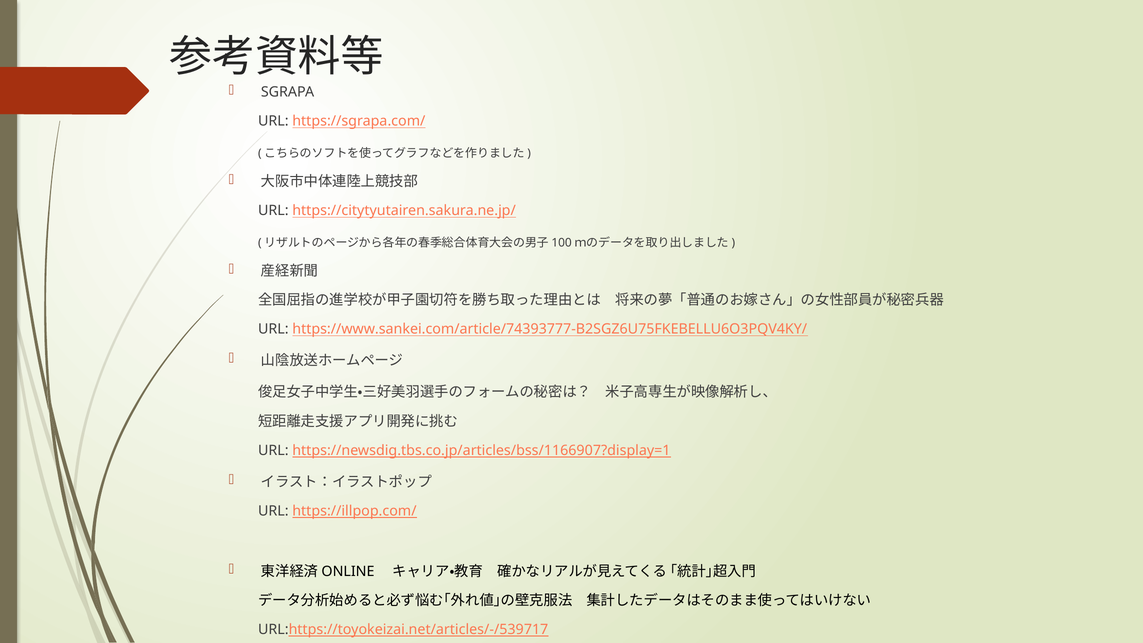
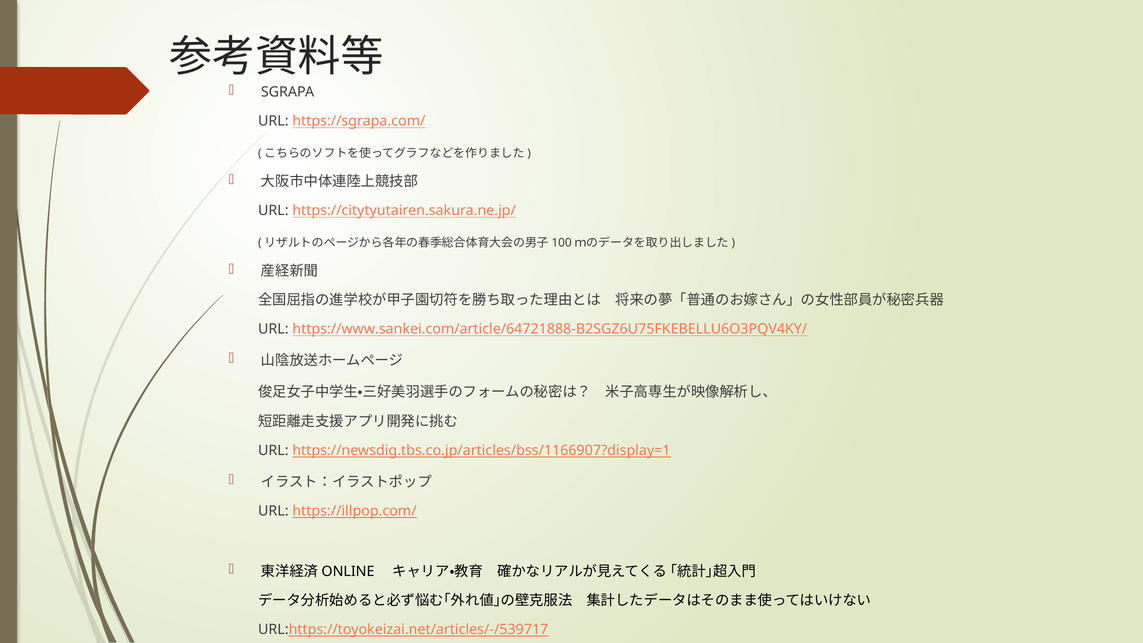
https://www.sankei.com/article/74393777-B2SGZ6U75FKEBELLU6O3PQV4KY/: https://www.sankei.com/article/74393777-B2SGZ6U75FKEBELLU6O3PQV4KY/ -> https://www.sankei.com/article/64721888-B2SGZ6U75FKEBELLU6O3PQV4KY/
